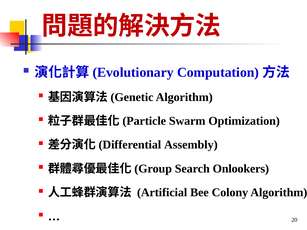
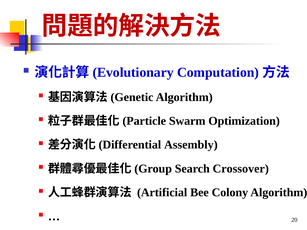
Onlookers: Onlookers -> Crossover
